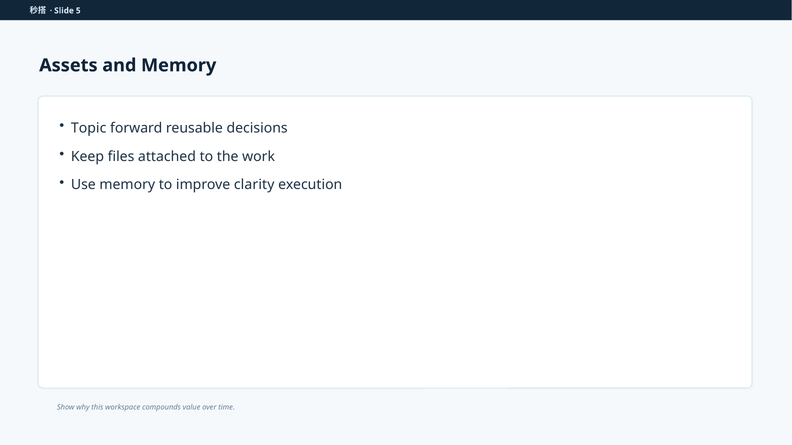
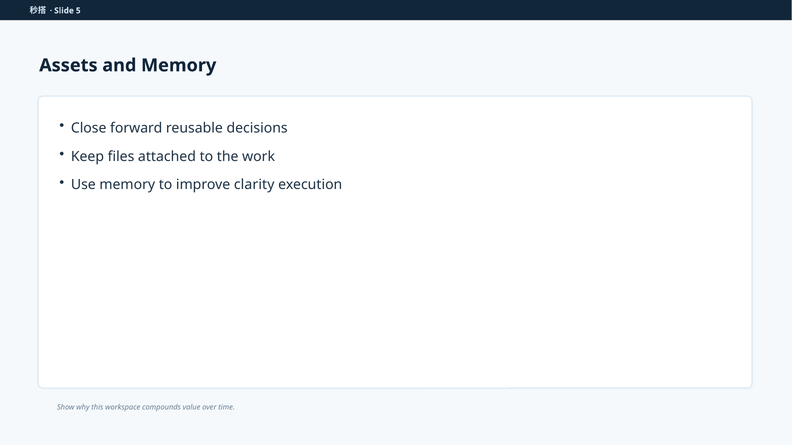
Topic: Topic -> Close
